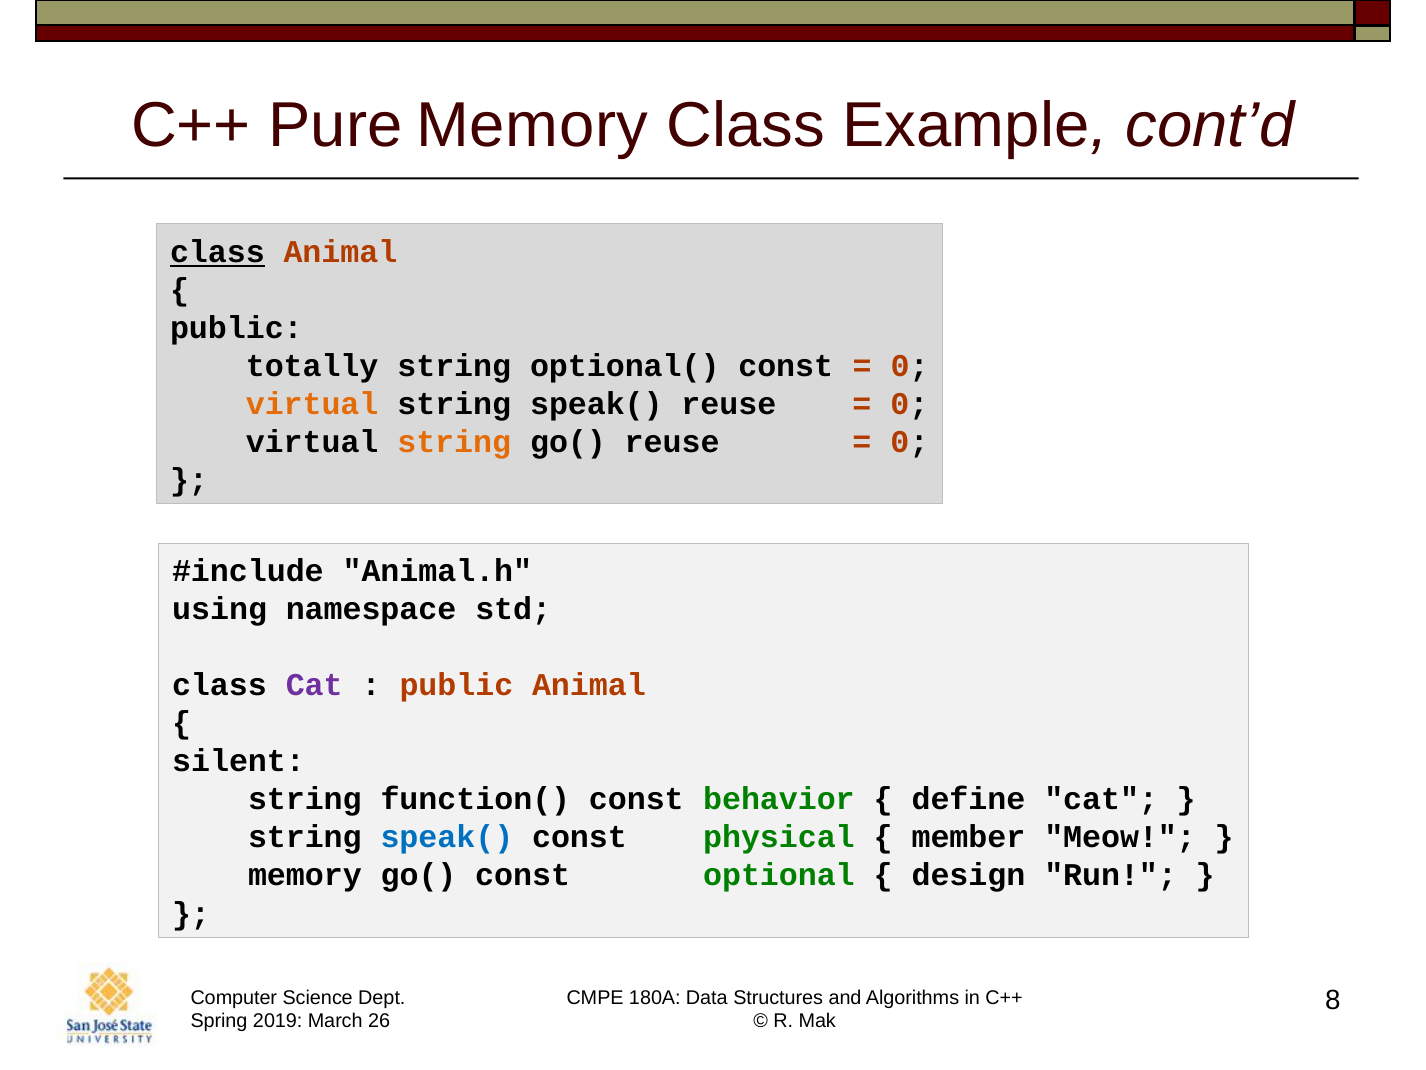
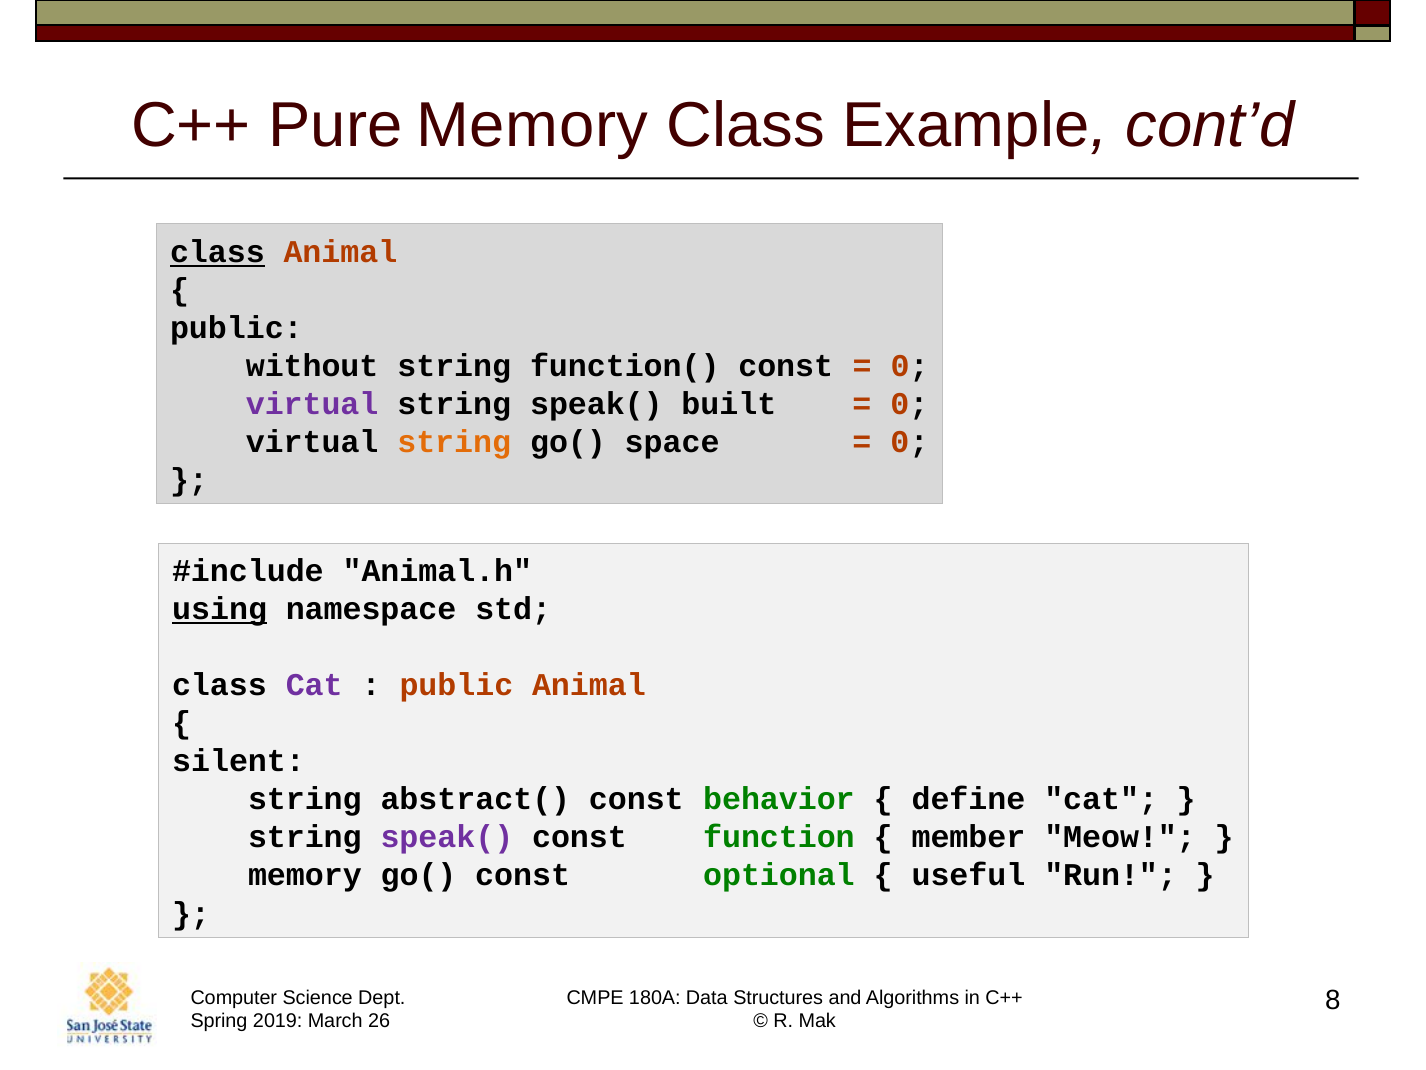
totally: totally -> without
optional(: optional( -> function(
virtual at (312, 404) colour: orange -> purple
speak( reuse: reuse -> built
go( reuse: reuse -> space
using underline: none -> present
function(: function( -> abstract(
speak( at (447, 837) colour: blue -> purple
physical: physical -> function
design: design -> useful
